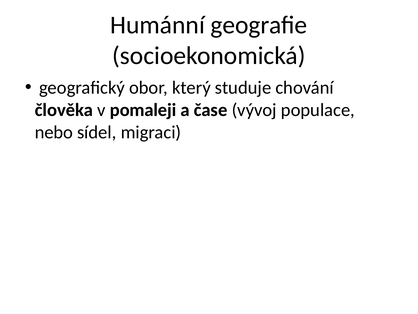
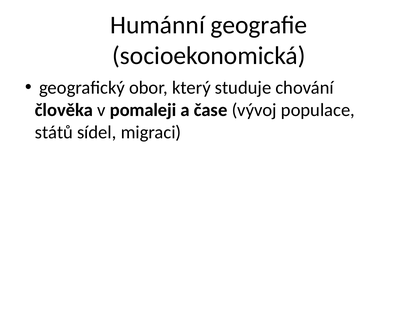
nebo: nebo -> států
